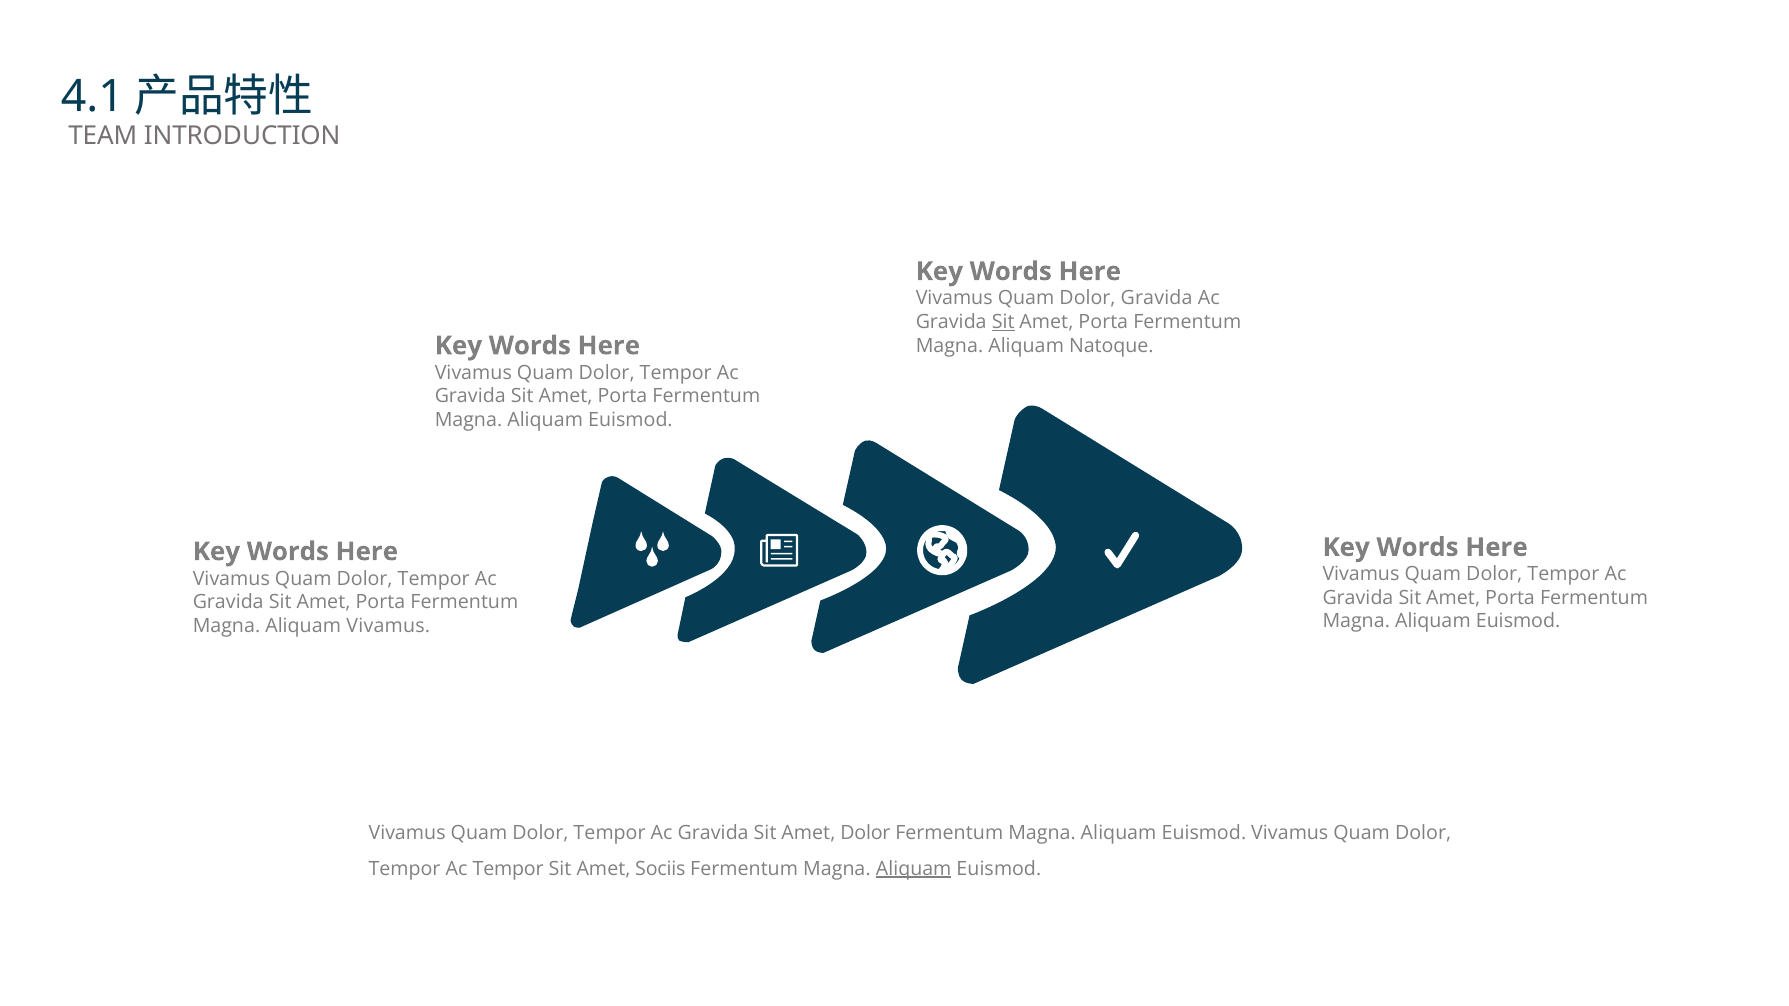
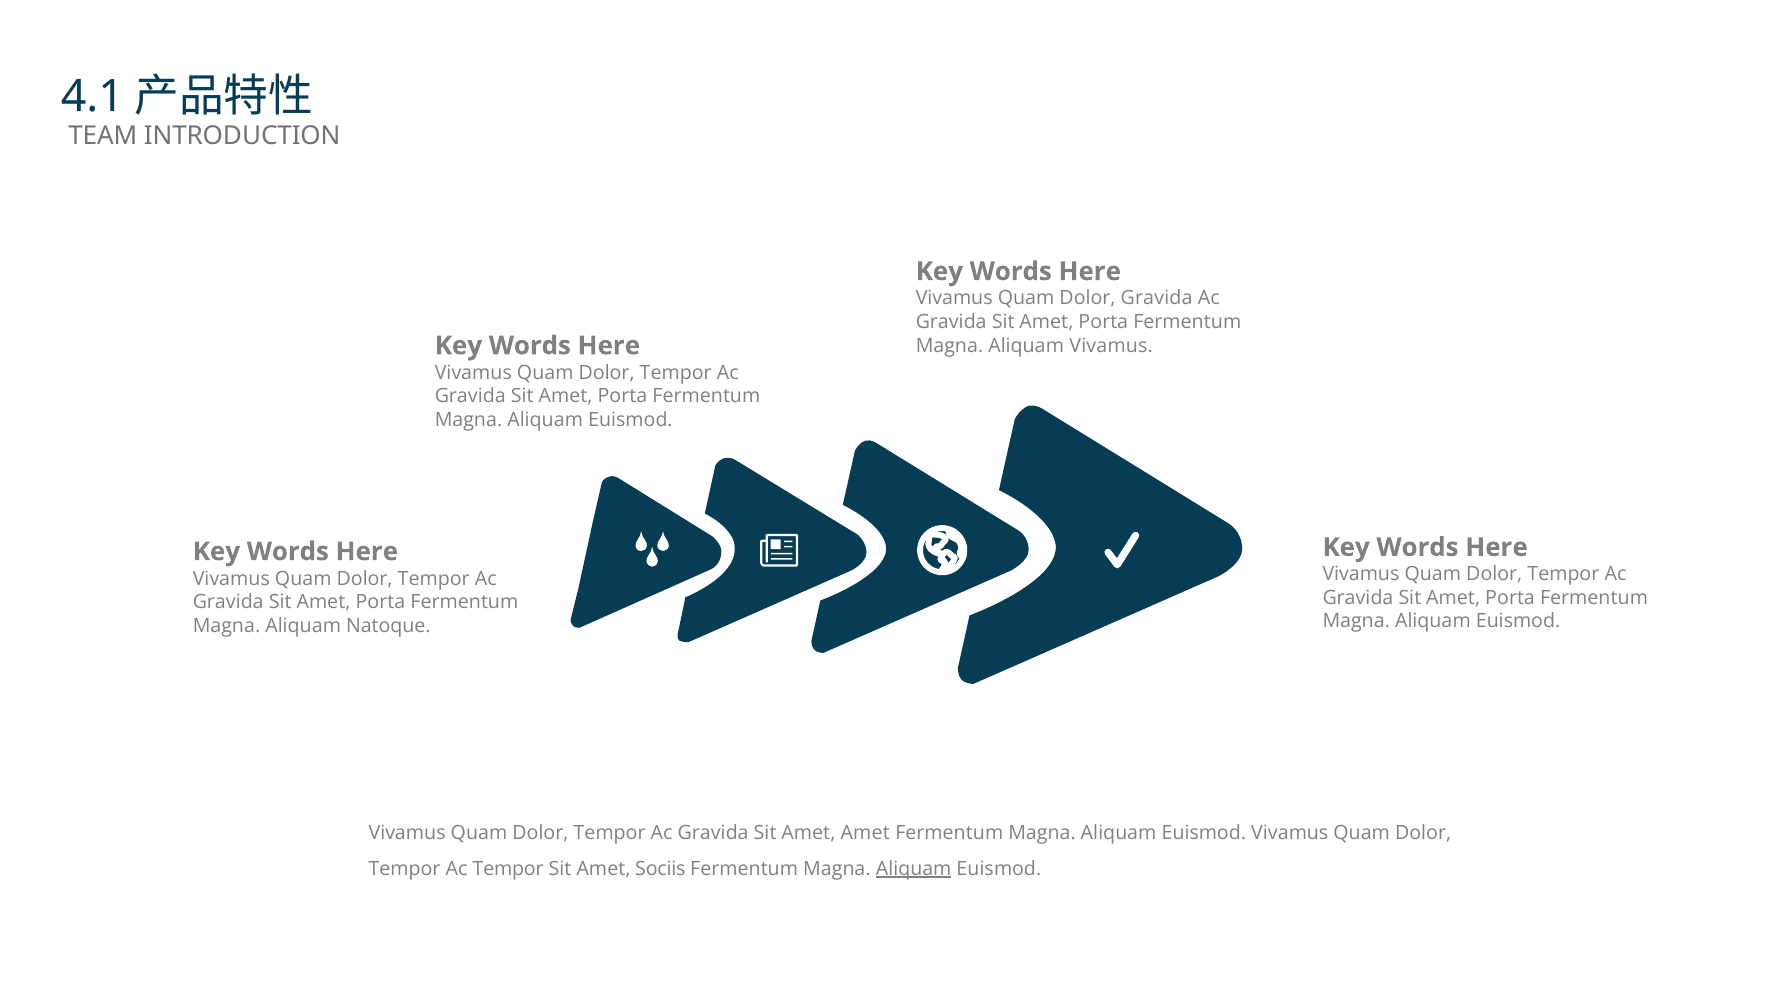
Sit at (1003, 322) underline: present -> none
Aliquam Natoque: Natoque -> Vivamus
Aliquam Vivamus: Vivamus -> Natoque
Amet Dolor: Dolor -> Amet
